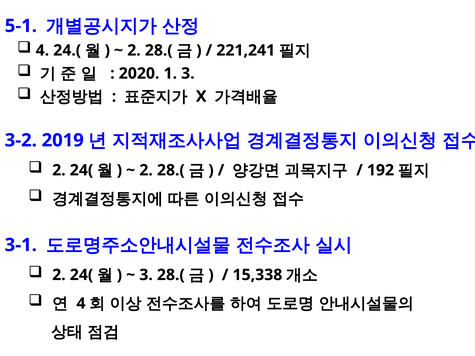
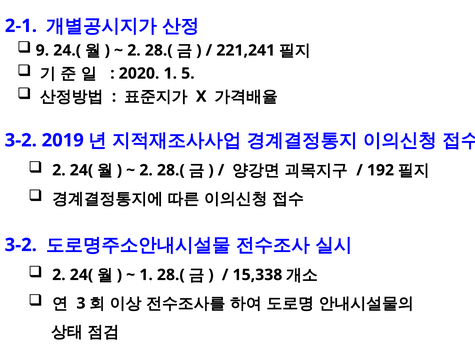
5-1: 5-1 -> 2-1
4 at (42, 50): 4 -> 9
1 3: 3 -> 5
3-1 at (21, 245): 3-1 -> 3-2
3 at (146, 275): 3 -> 1
4 at (81, 304): 4 -> 3
